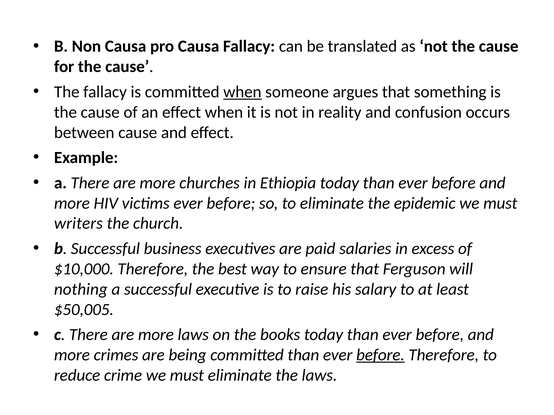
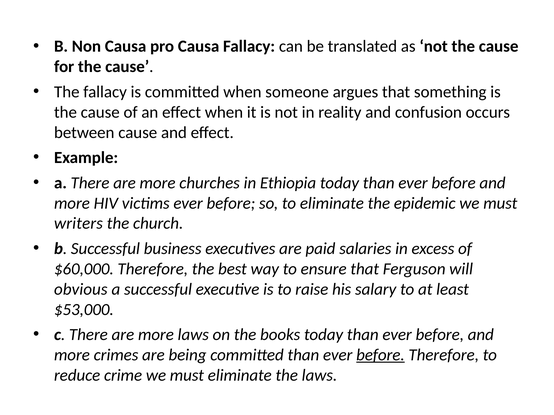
when at (242, 92) underline: present -> none
$10,000: $10,000 -> $60,000
nothing: nothing -> obvious
$50,005: $50,005 -> $53,000
